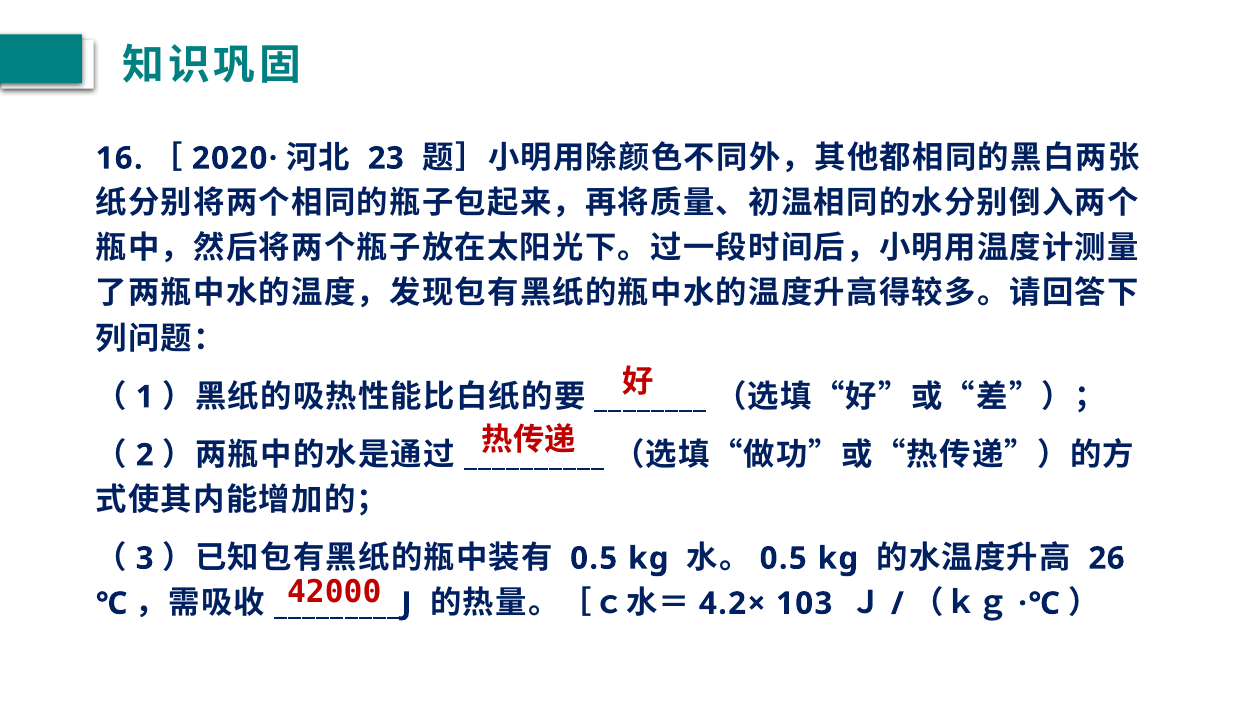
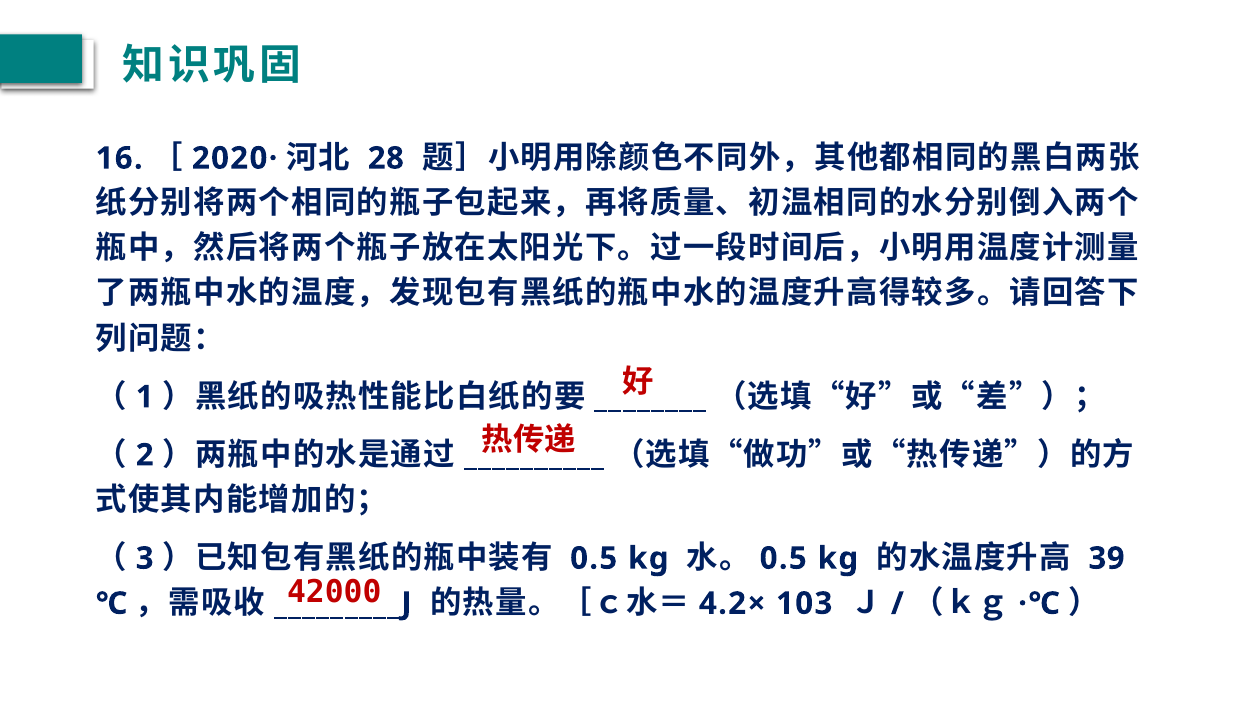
23: 23 -> 28
26: 26 -> 39
